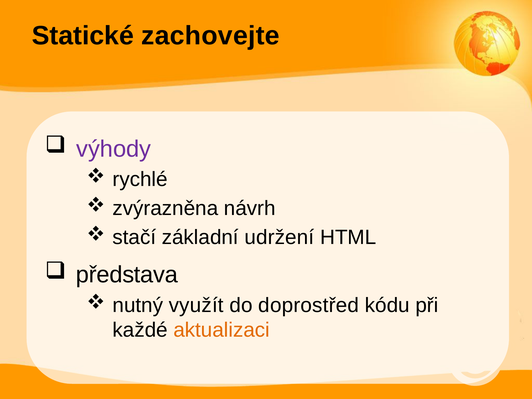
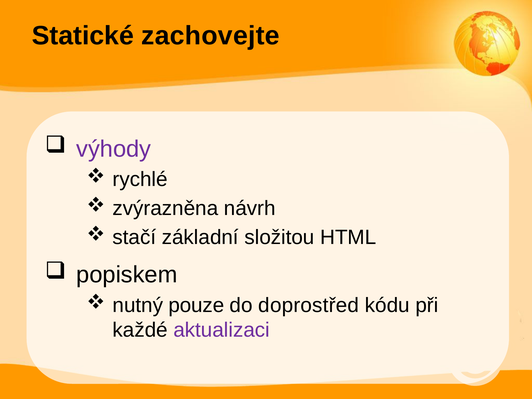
udržení: udržení -> složitou
představa: představa -> popiskem
využít: využít -> pouze
aktualizaci colour: orange -> purple
